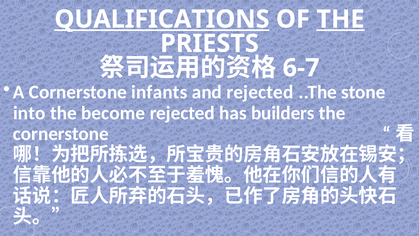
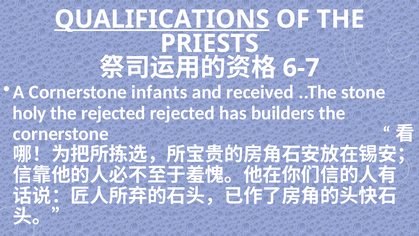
THE at (340, 19) underline: present -> none
and rejected: rejected -> received
into: into -> holy
the become: become -> rejected
